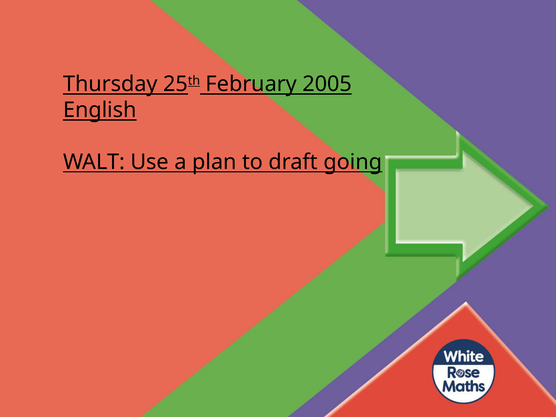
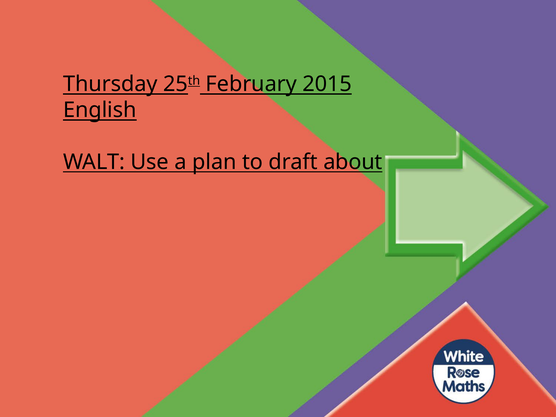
2005: 2005 -> 2015
going: going -> about
